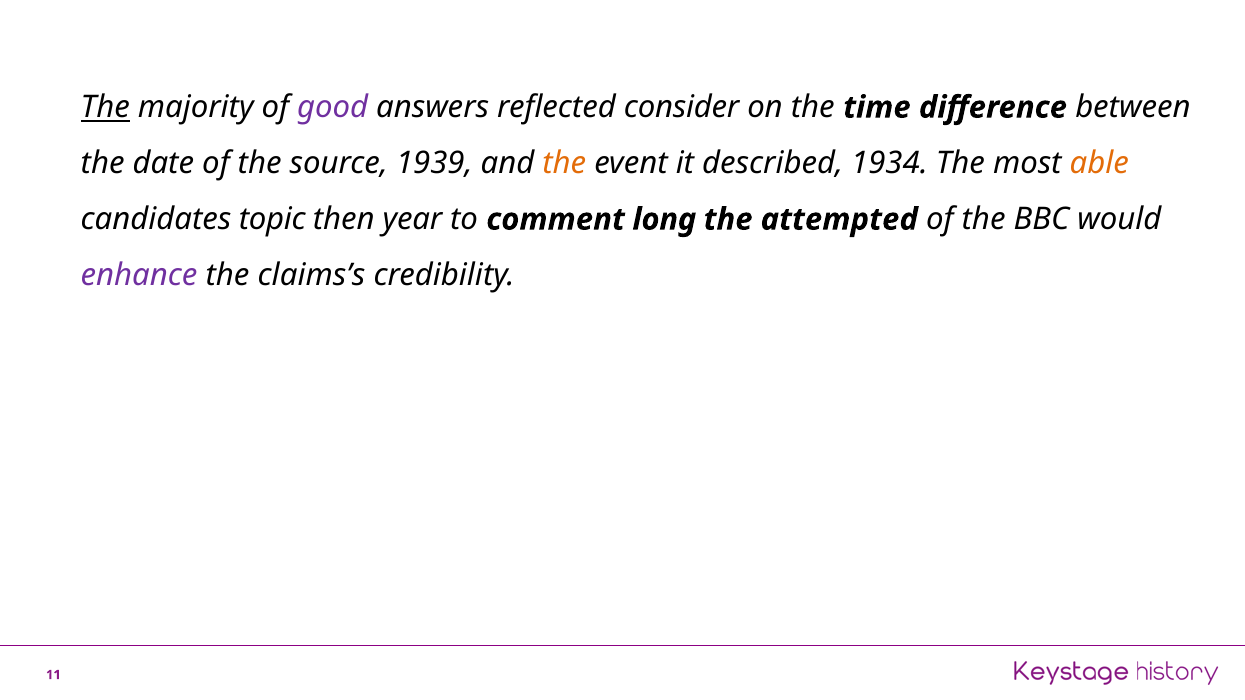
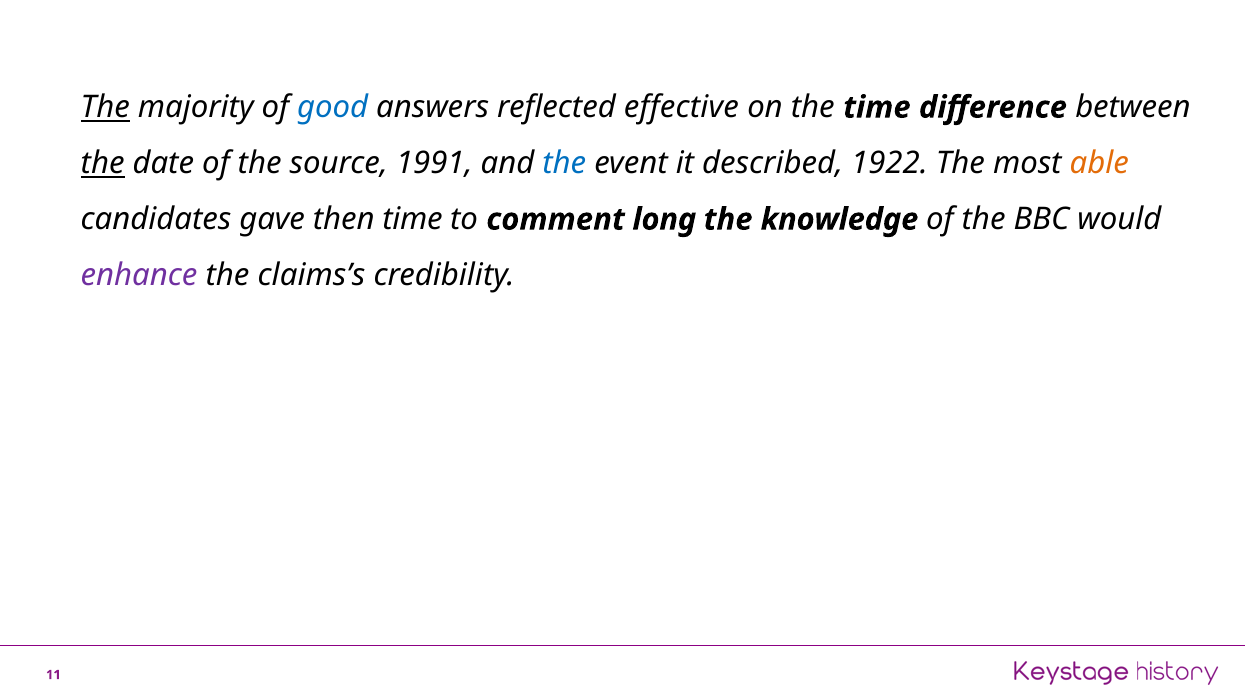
good colour: purple -> blue
consider: consider -> effective
the at (103, 163) underline: none -> present
1939: 1939 -> 1991
the at (564, 163) colour: orange -> blue
1934: 1934 -> 1922
topic: topic -> gave
then year: year -> time
attempted: attempted -> knowledge
